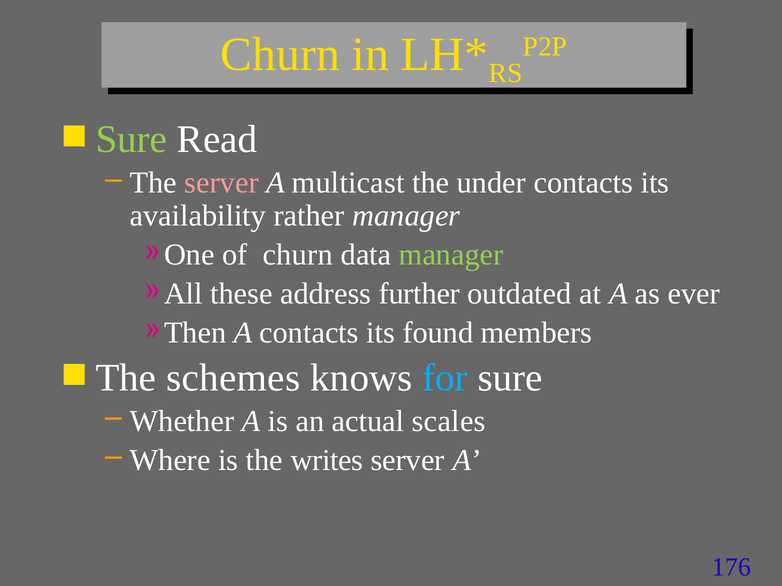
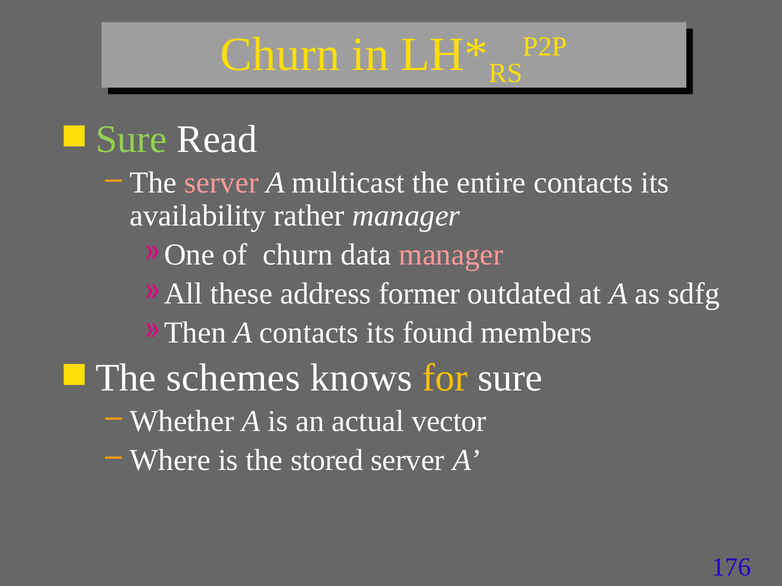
under: under -> entire
manager at (451, 255) colour: light green -> pink
further: further -> former
ever: ever -> sdfg
for colour: light blue -> yellow
scales: scales -> vector
writes: writes -> stored
